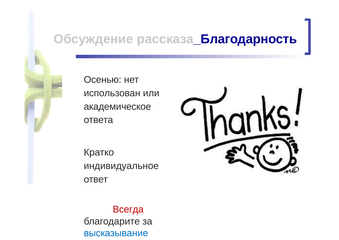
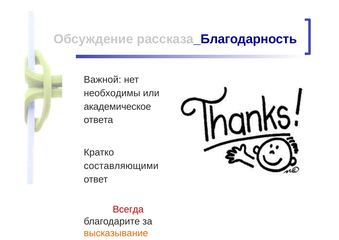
Осенью: Осенью -> Важной
использован: использован -> необходимы
индивидуальное: индивидуальное -> составляющими
высказывание colour: blue -> orange
